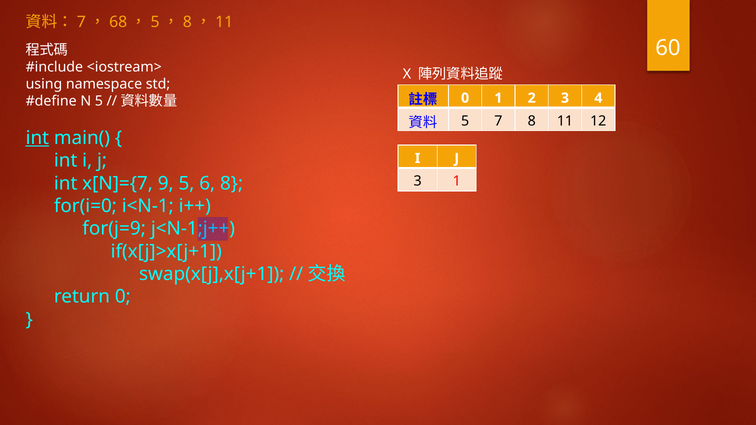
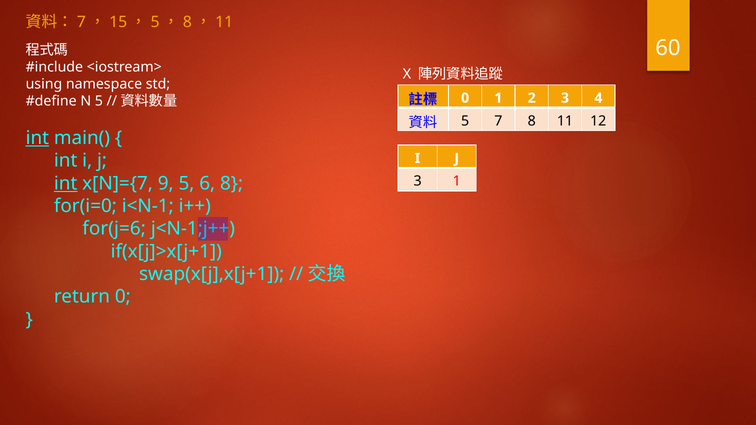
68: 68 -> 15
int at (66, 183) underline: none -> present
for(j=9: for(j=9 -> for(j=6
